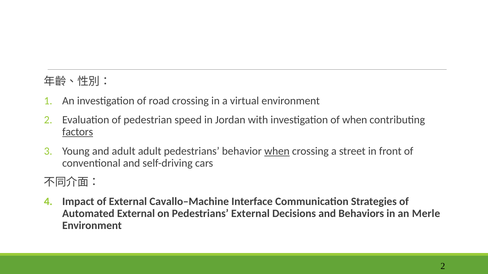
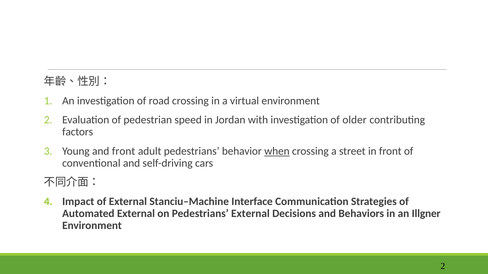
of when: when -> older
factors underline: present -> none
and adult: adult -> front
Cavallo–Machine: Cavallo–Machine -> Stanciu–Machine
Merle: Merle -> Illgner
